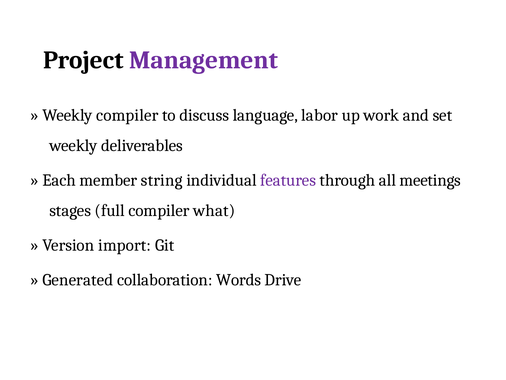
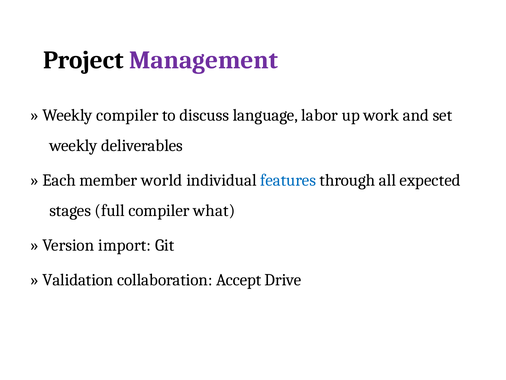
string: string -> world
features colour: purple -> blue
meetings: meetings -> expected
Generated: Generated -> Validation
Words: Words -> Accept
